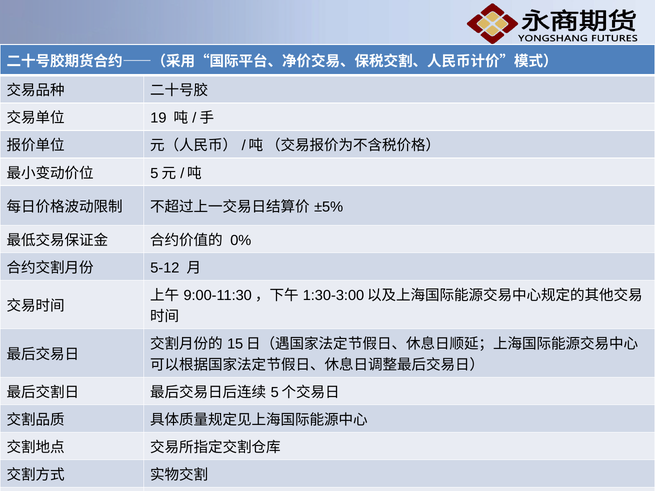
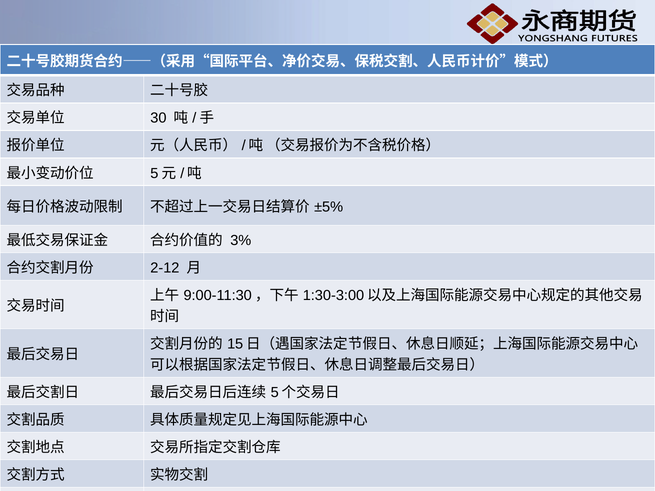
19: 19 -> 30
0%: 0% -> 3%
5-12: 5-12 -> 2-12
